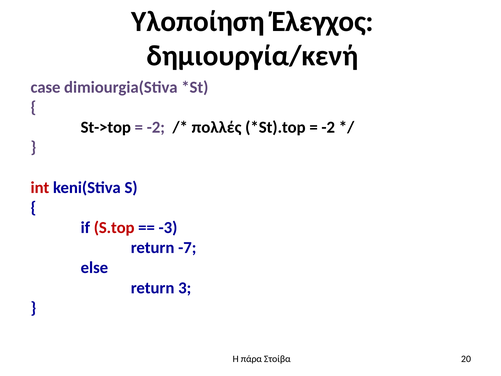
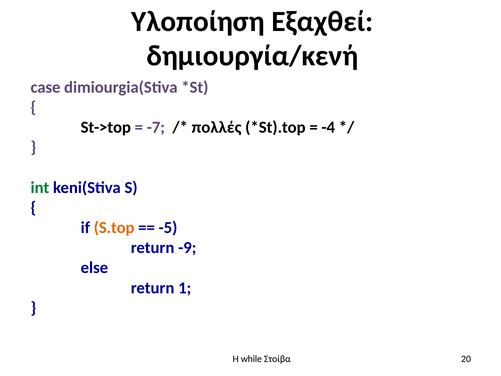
Έλεγχος: Έλεγχος -> Εξαχθεί
-2 at (156, 127): -2 -> -7
-2 at (328, 127): -2 -> -4
int colour: red -> green
S.top colour: red -> orange
-3: -3 -> -5
-7: -7 -> -9
3: 3 -> 1
πάρα: πάρα -> while
